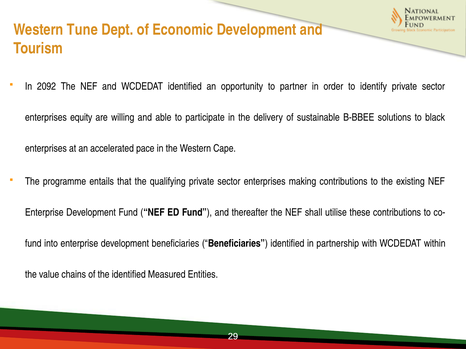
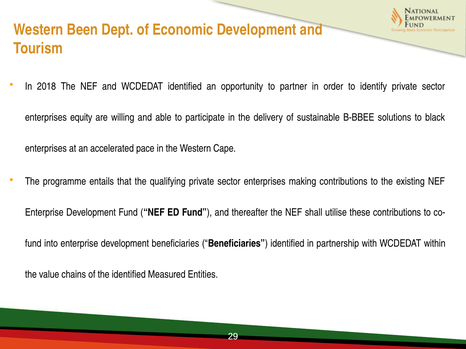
Tune: Tune -> Been
2092: 2092 -> 2018
